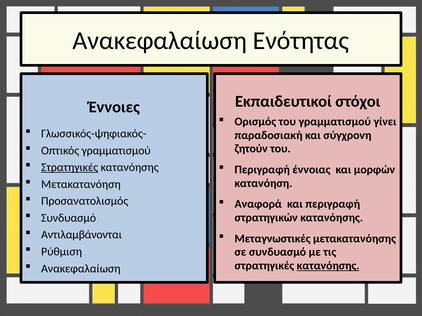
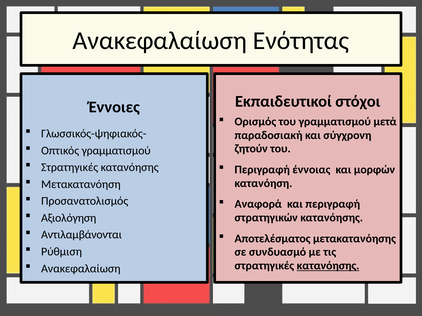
γίνει: γίνει -> μετά
Στρατηγικές at (70, 168) underline: present -> none
Συνδυασμό at (69, 218): Συνδυασμό -> Αξιολόγηση
Μεταγνωστικές: Μεταγνωστικές -> Αποτελέσματος
